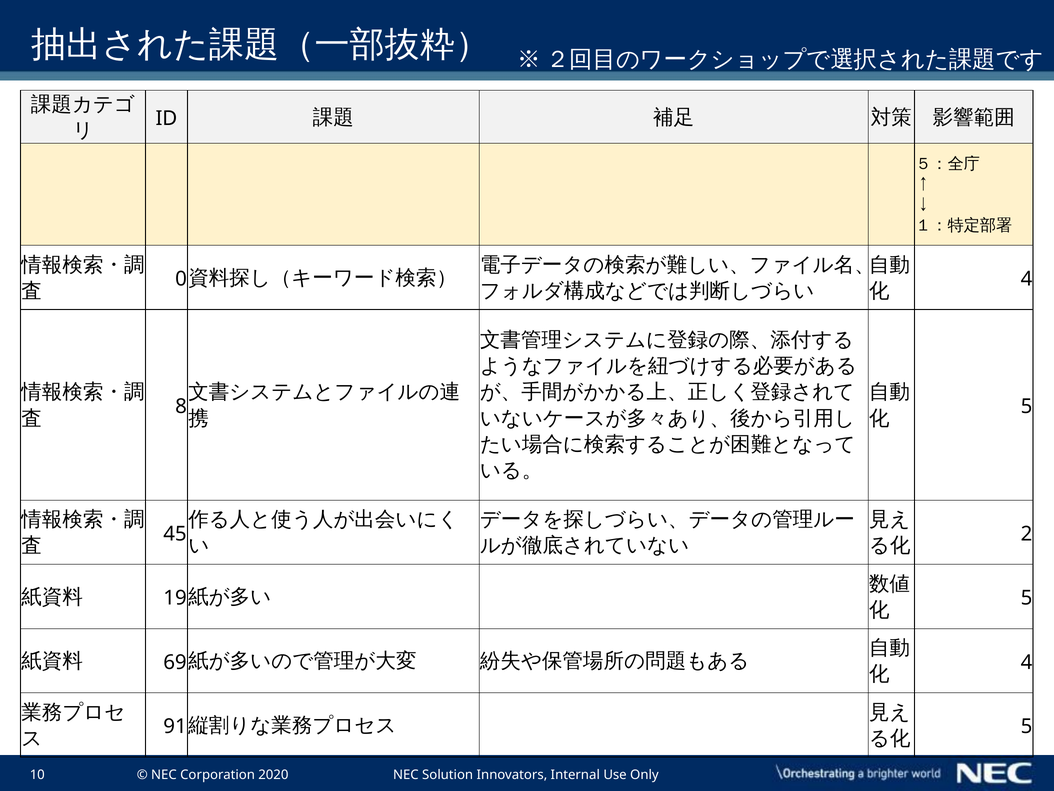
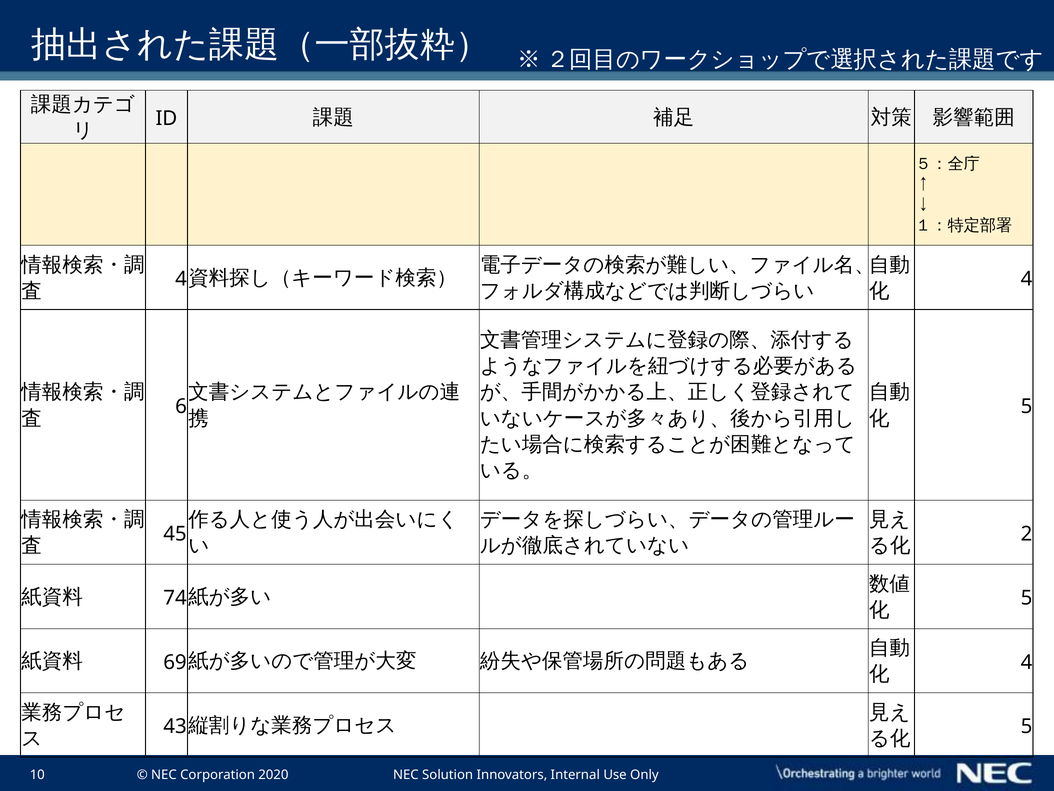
0 at (181, 279): 0 -> 4
8: 8 -> 6
19: 19 -> 74
91: 91 -> 43
